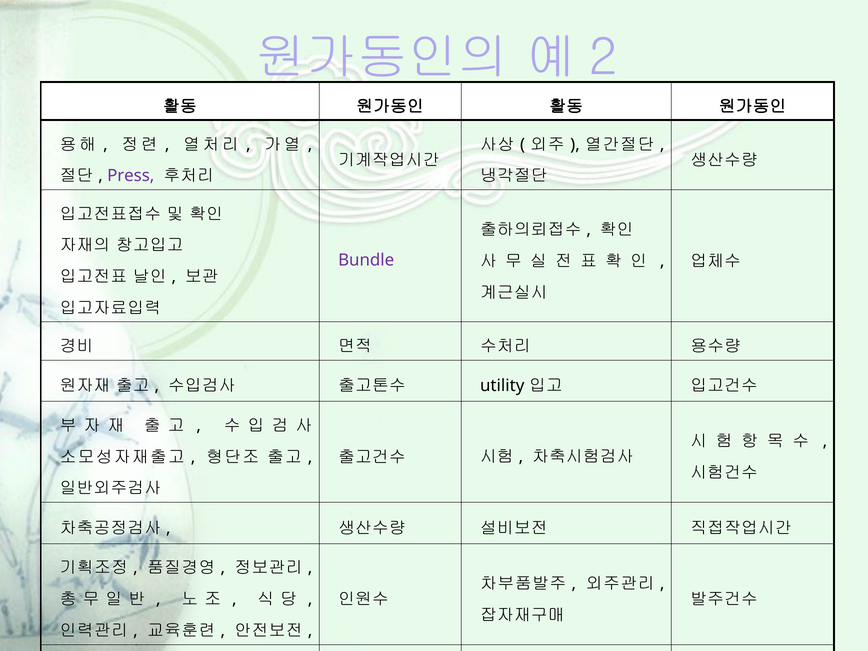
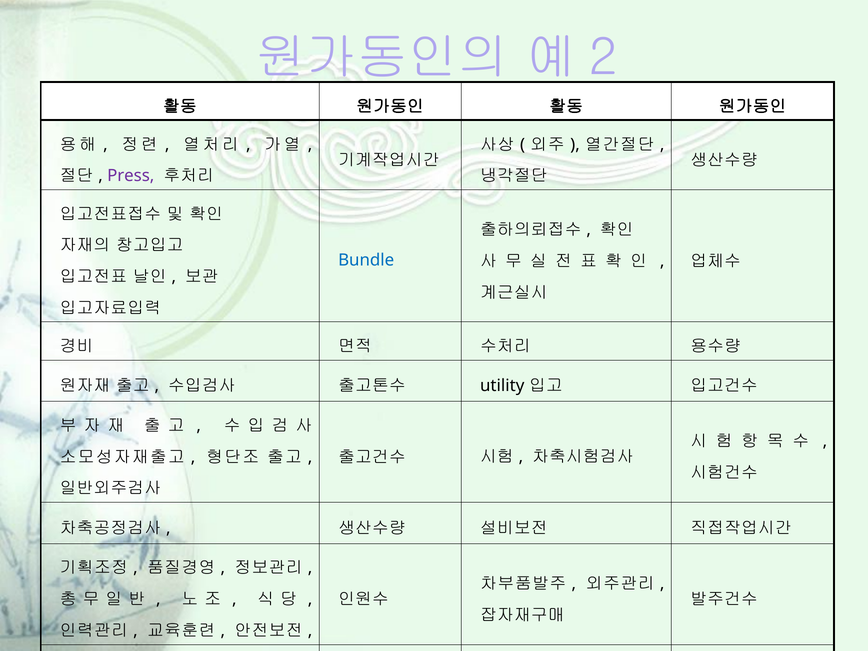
Bundle colour: purple -> blue
